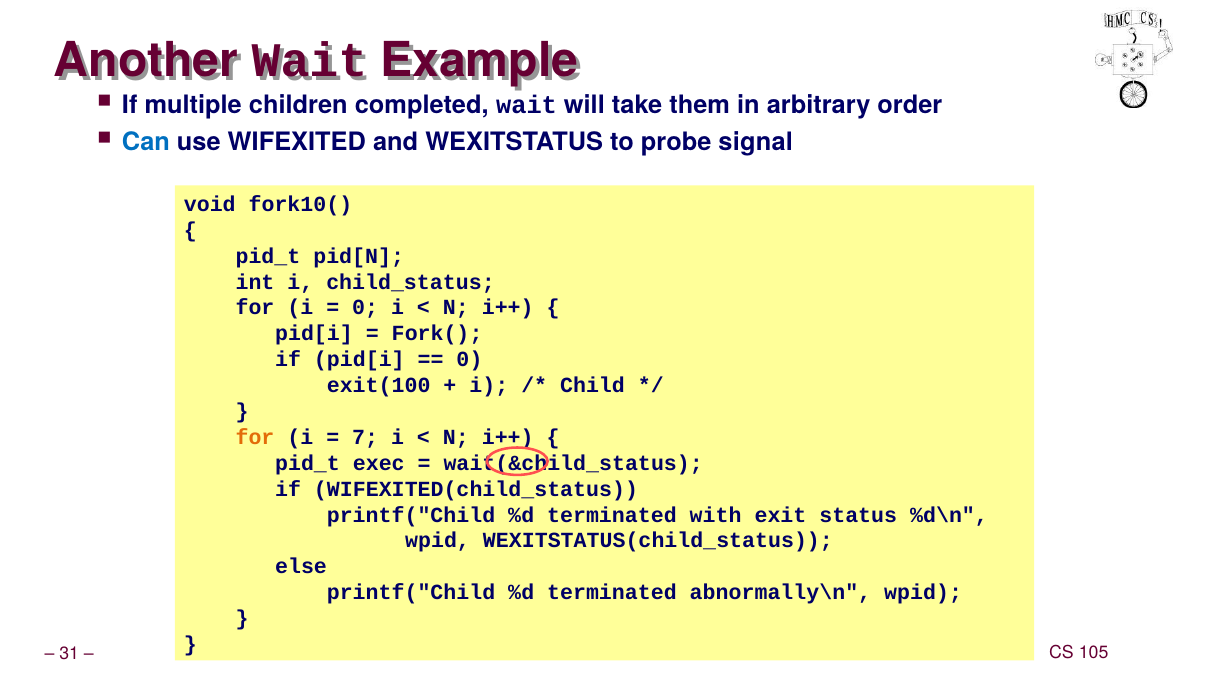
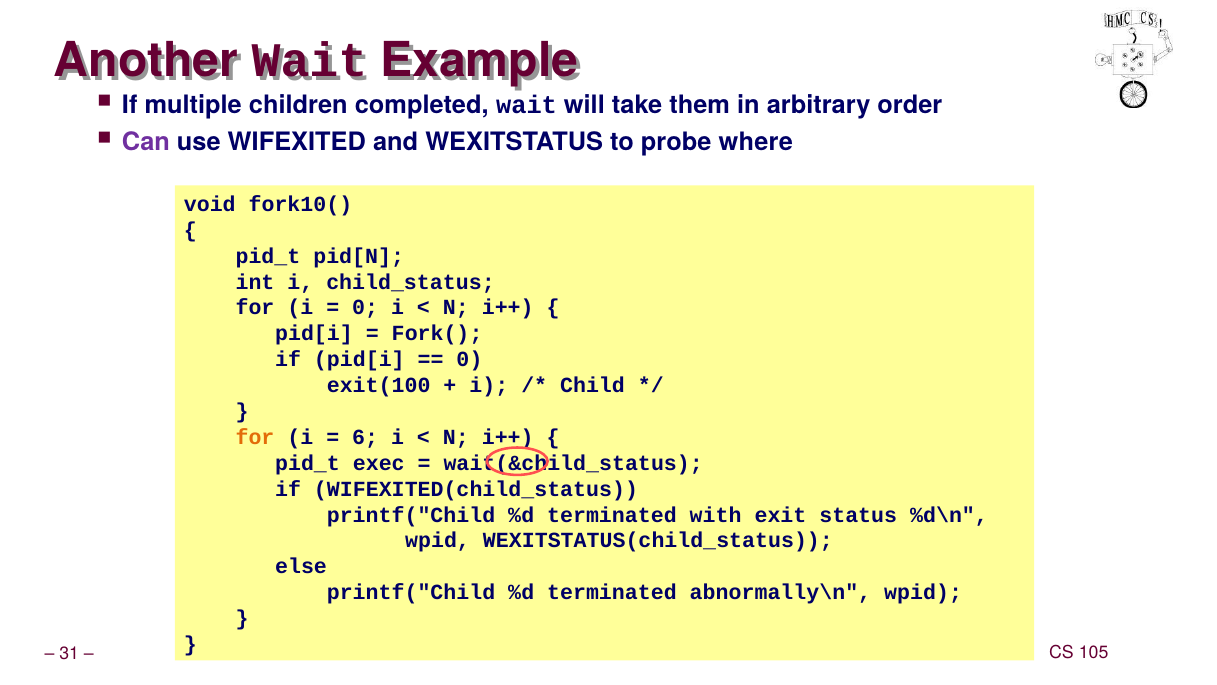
Can colour: blue -> purple
signal: signal -> where
7: 7 -> 6
